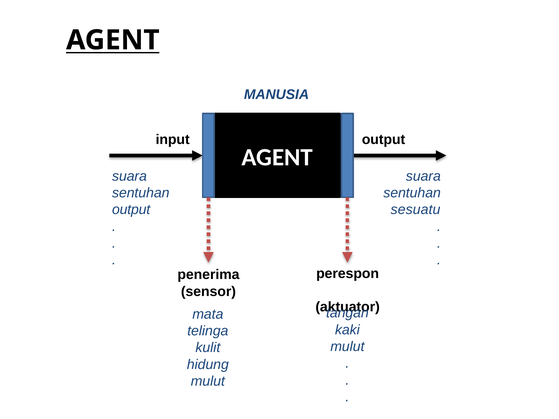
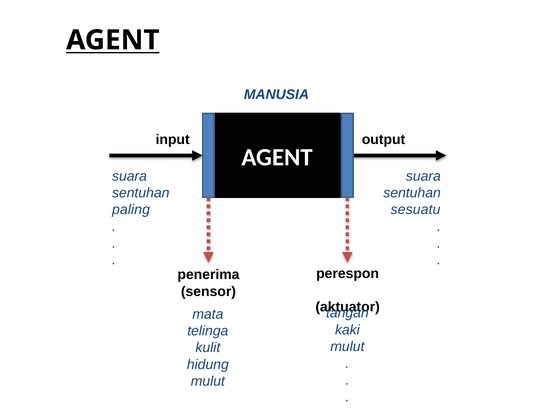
output at (131, 210): output -> paling
